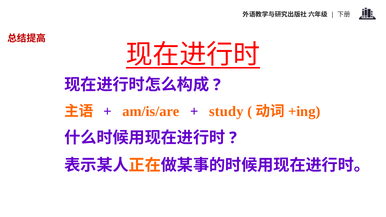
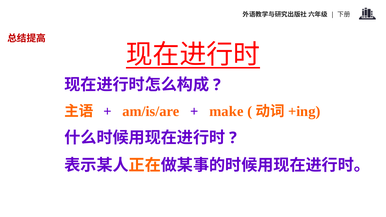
study: study -> make
